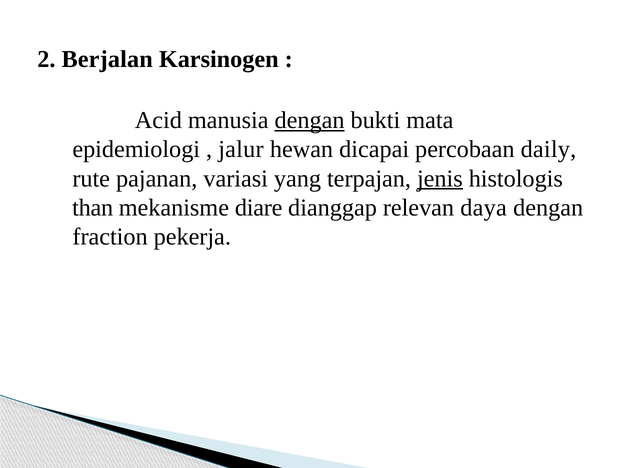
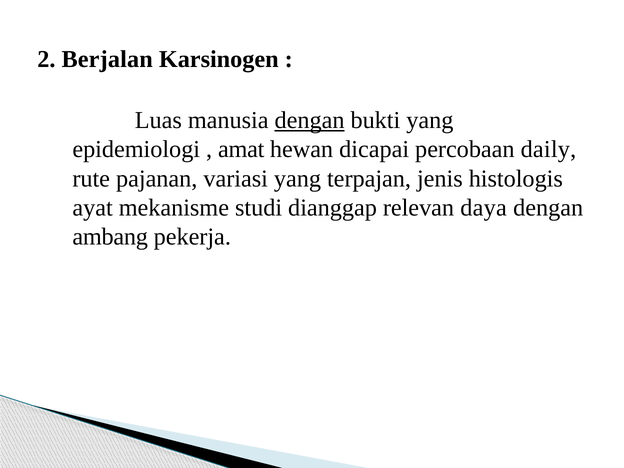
Acid: Acid -> Luas
bukti mata: mata -> yang
jalur: jalur -> amat
jenis underline: present -> none
than: than -> ayat
diare: diare -> studi
fraction: fraction -> ambang
